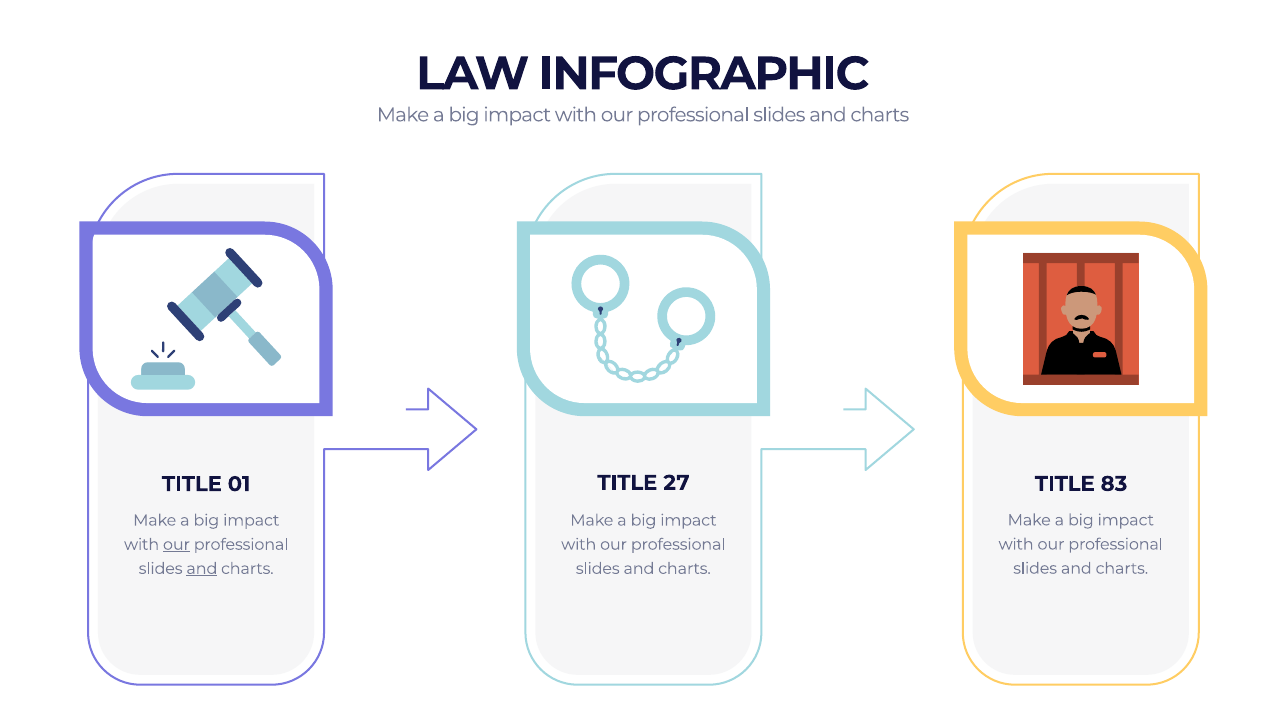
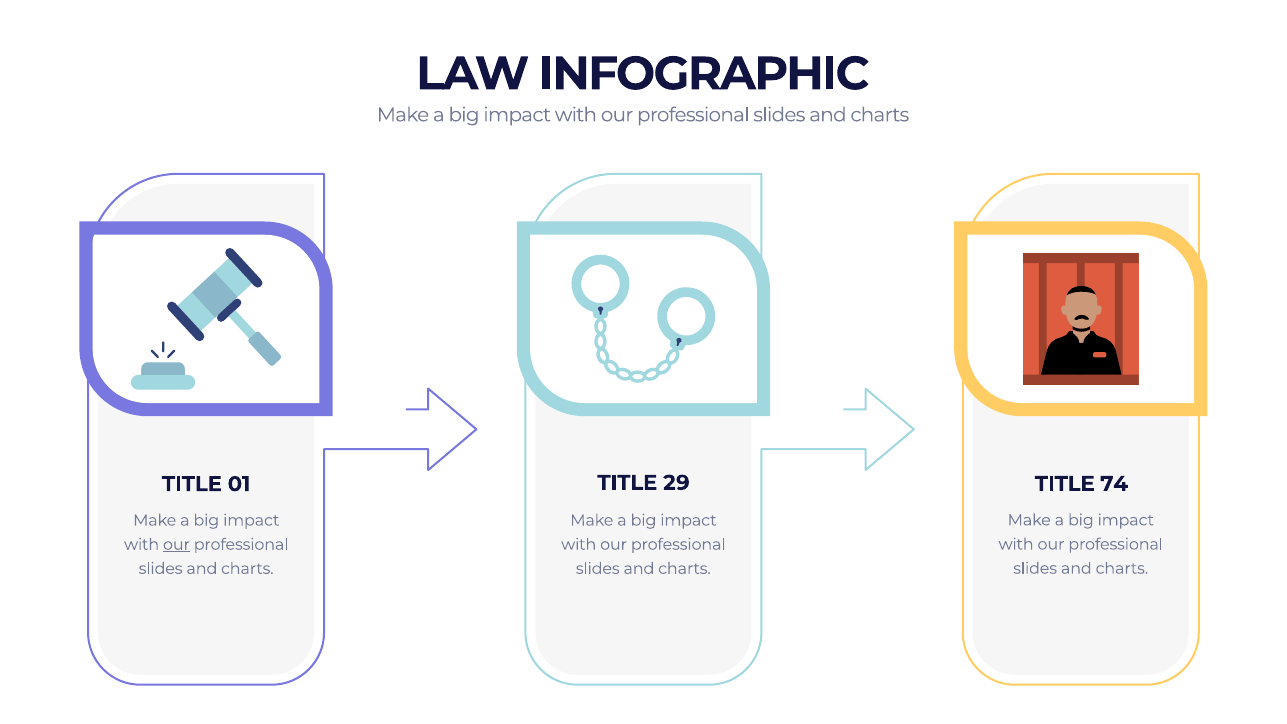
27: 27 -> 29
83: 83 -> 74
and at (202, 569) underline: present -> none
